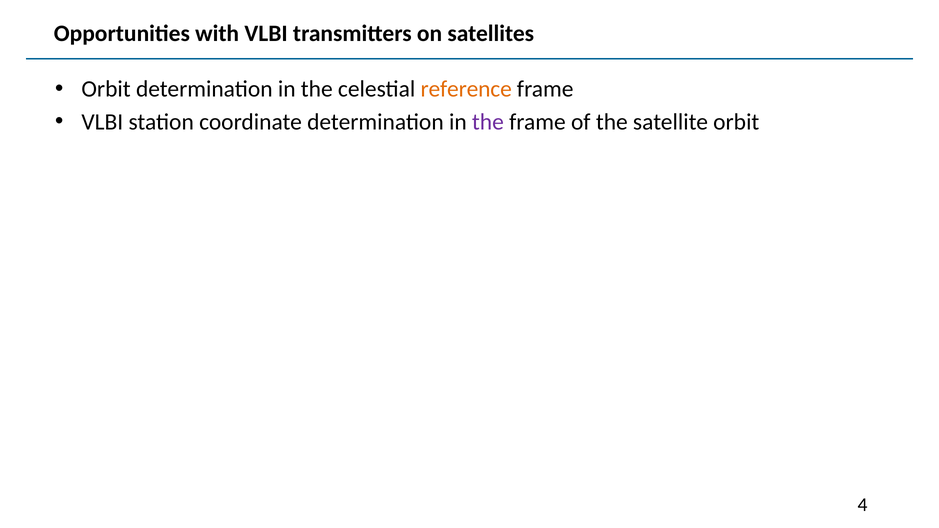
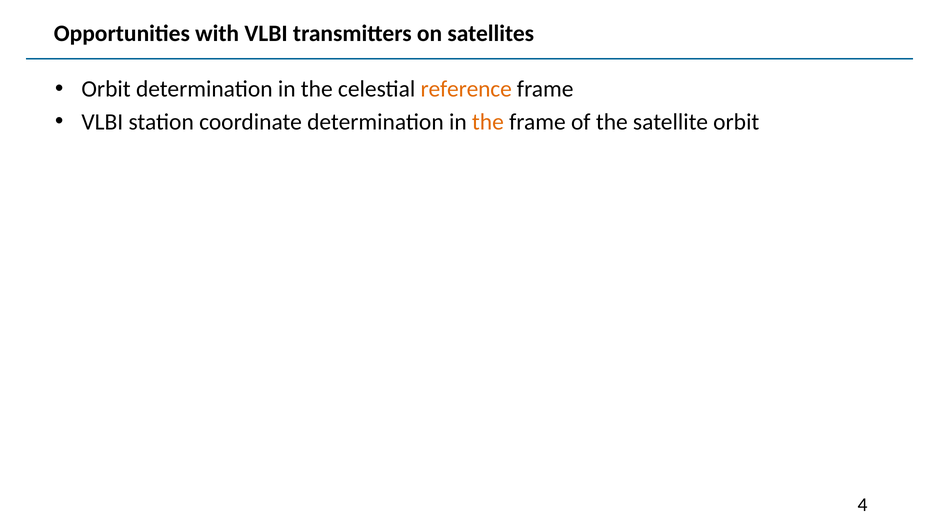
the at (488, 122) colour: purple -> orange
